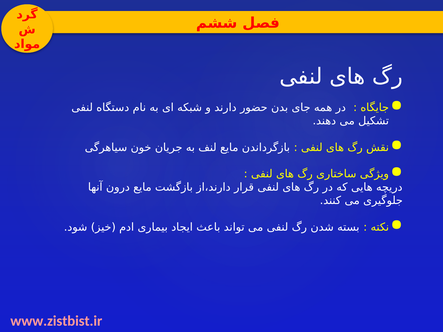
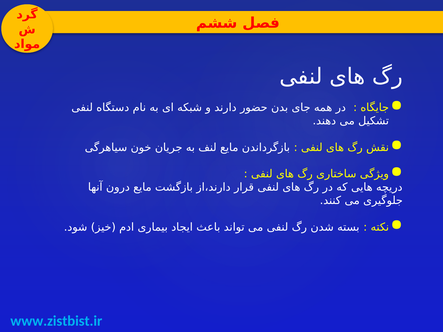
www.zistbist.ir colour: pink -> light blue
